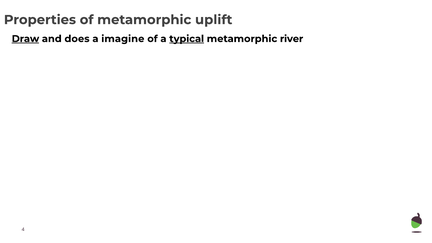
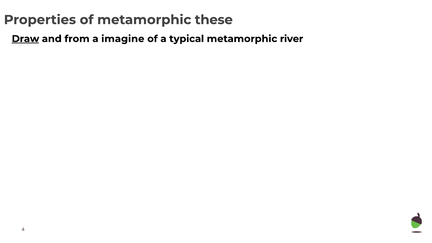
uplift: uplift -> these
does: does -> from
typical underline: present -> none
